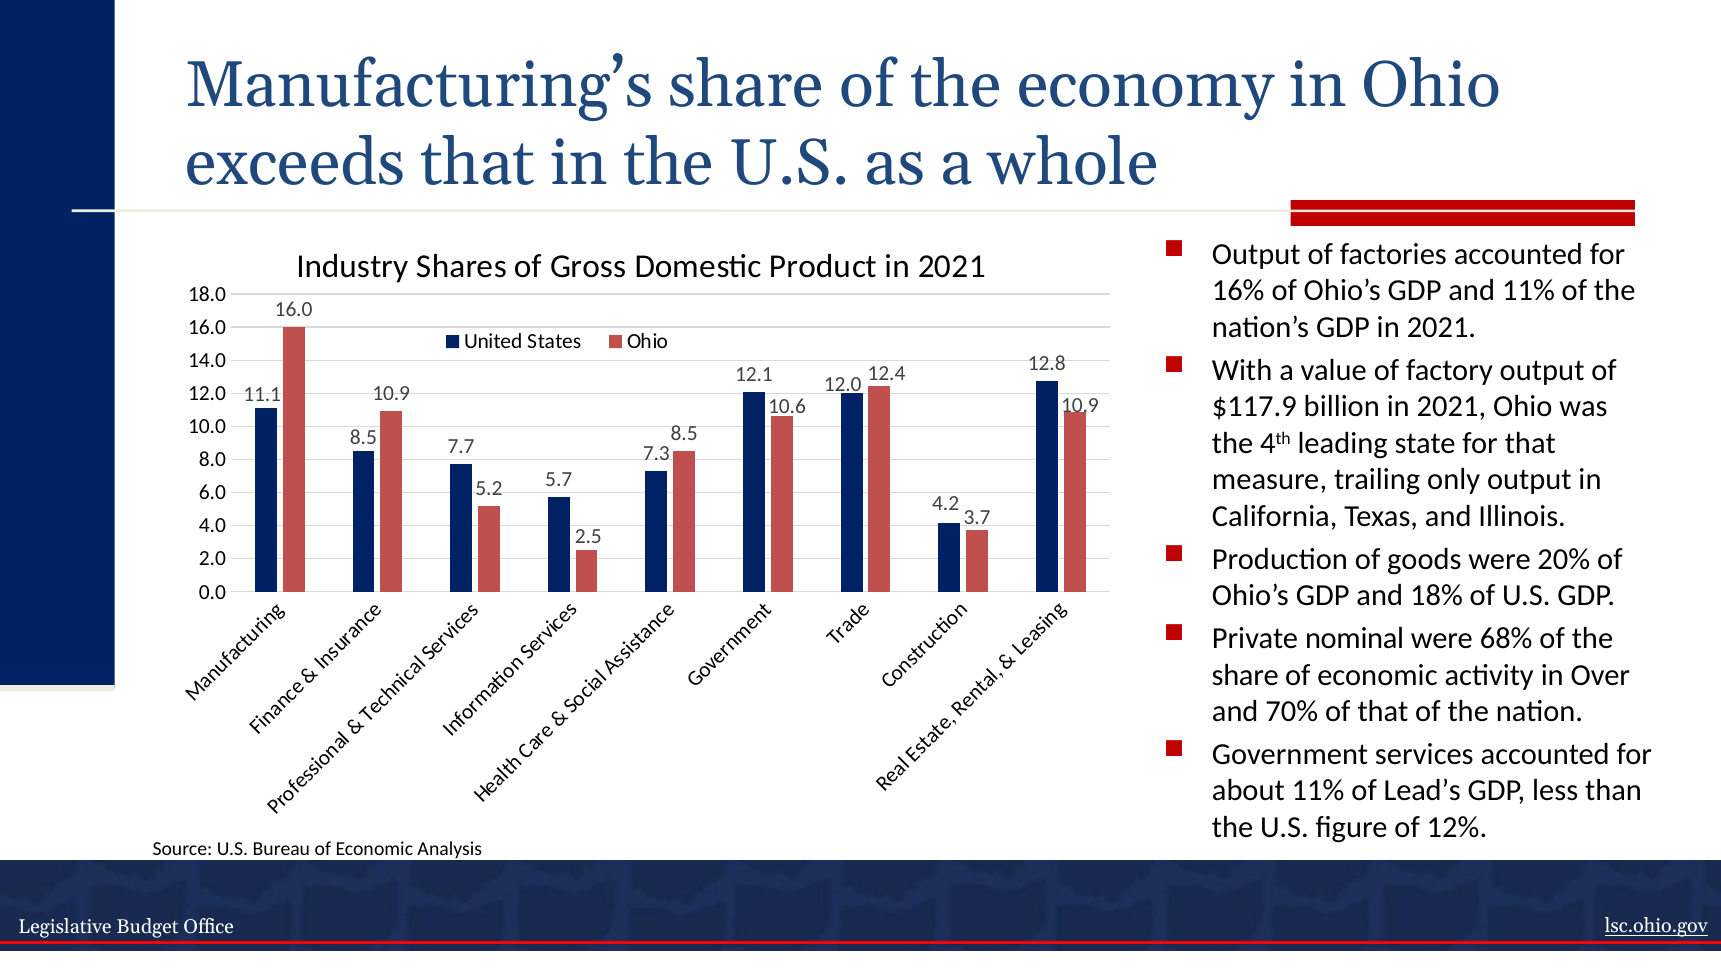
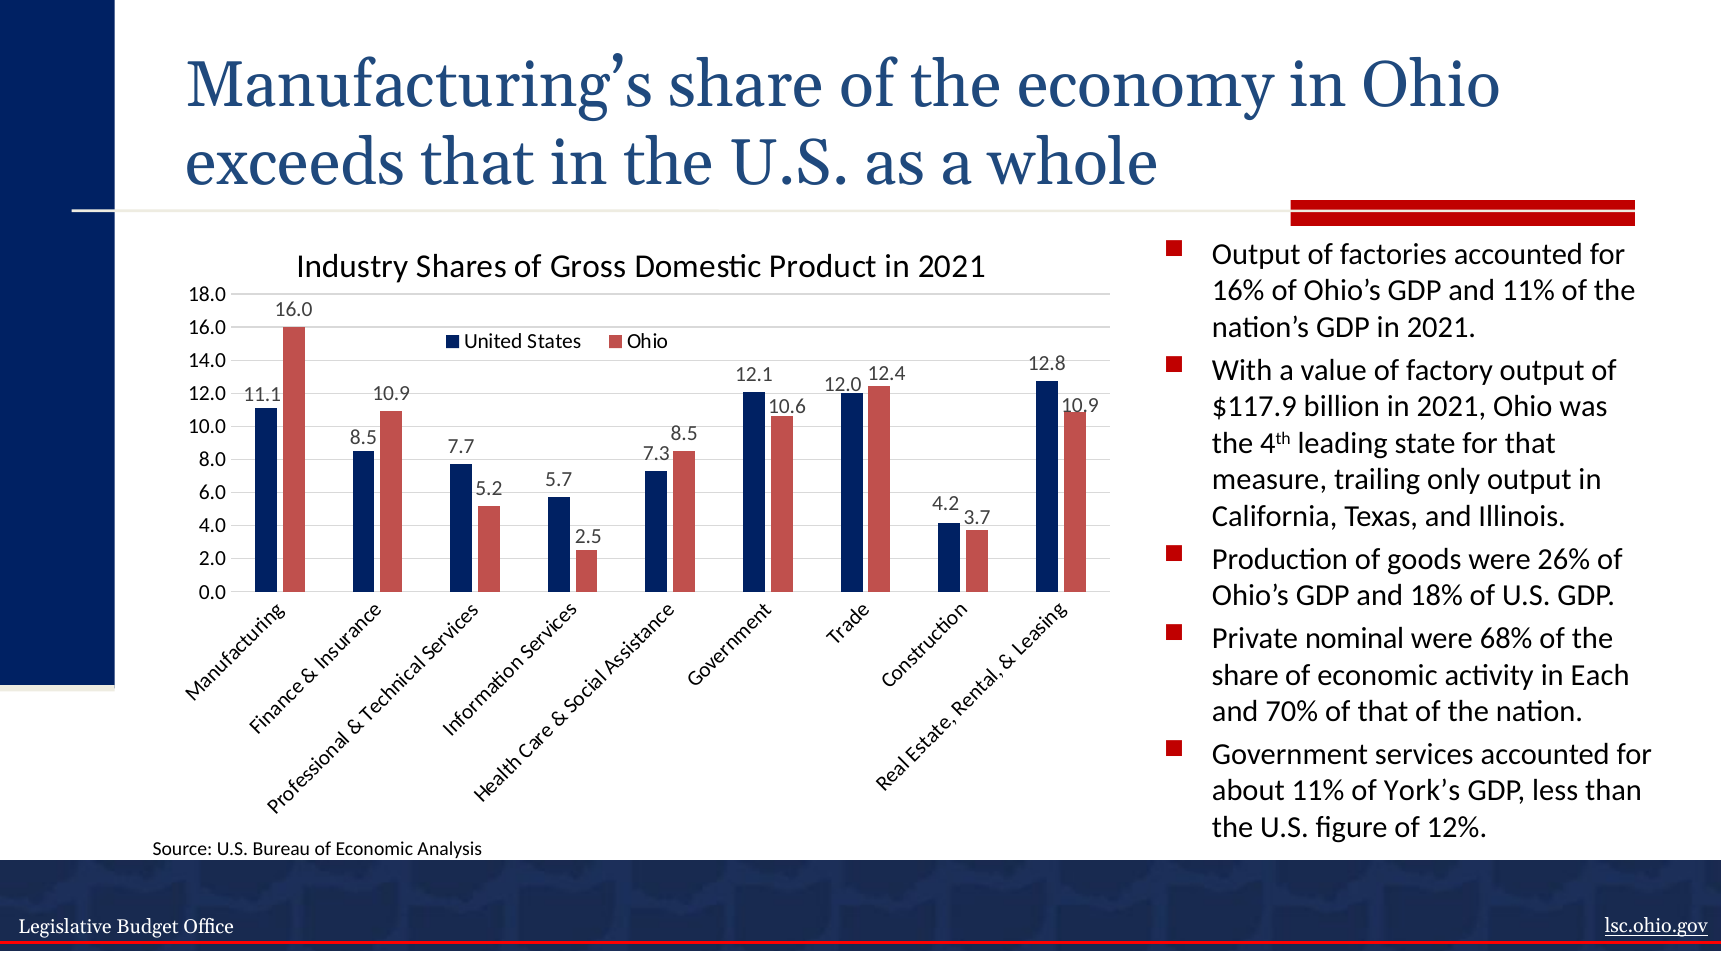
20%: 20% -> 26%
Over: Over -> Each
Lead’s: Lead’s -> York’s
